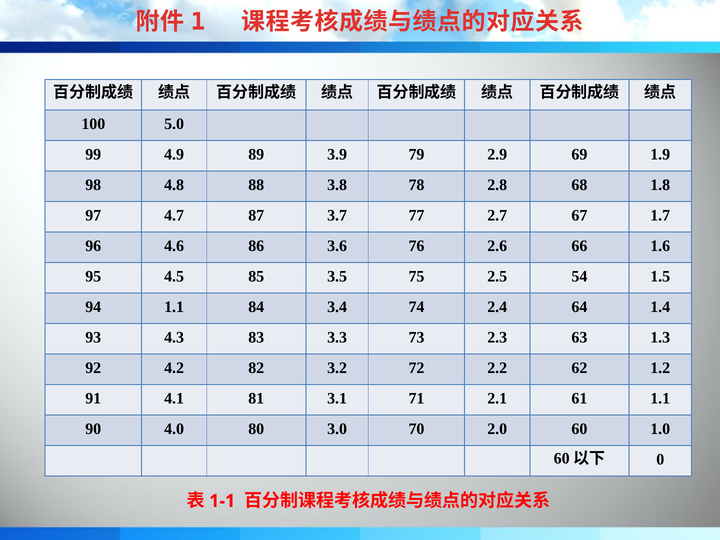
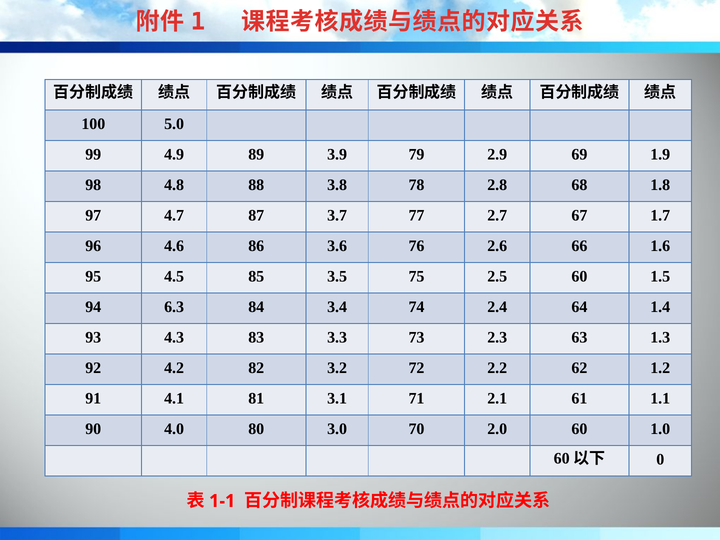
2.5 54: 54 -> 60
94 1.1: 1.1 -> 6.3
